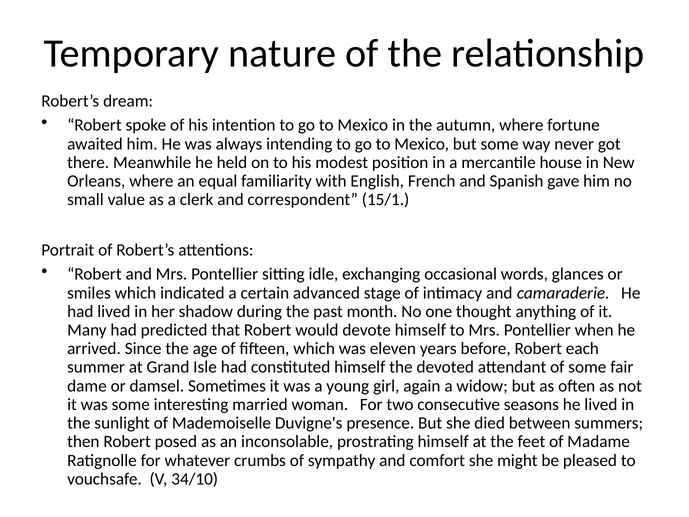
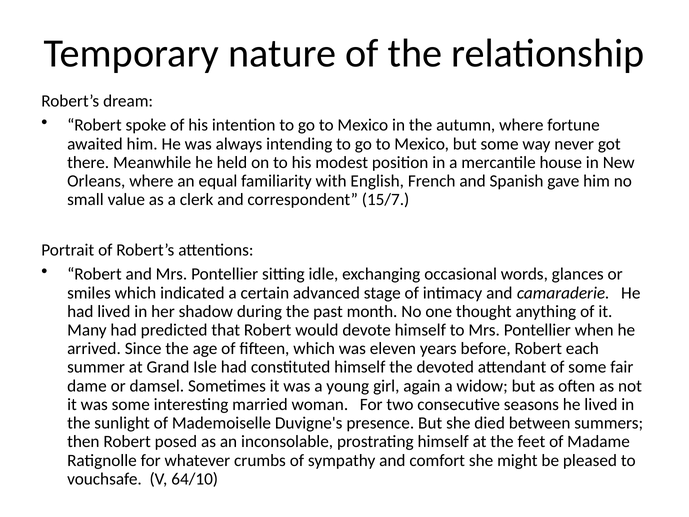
15/1: 15/1 -> 15/7
34/10: 34/10 -> 64/10
